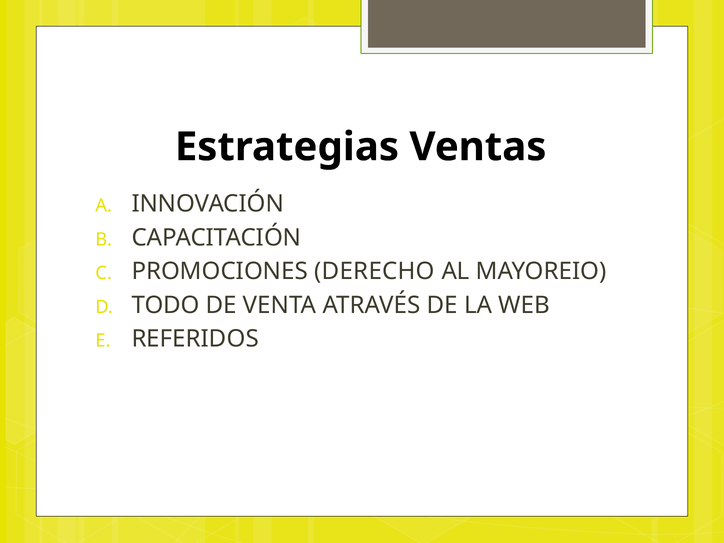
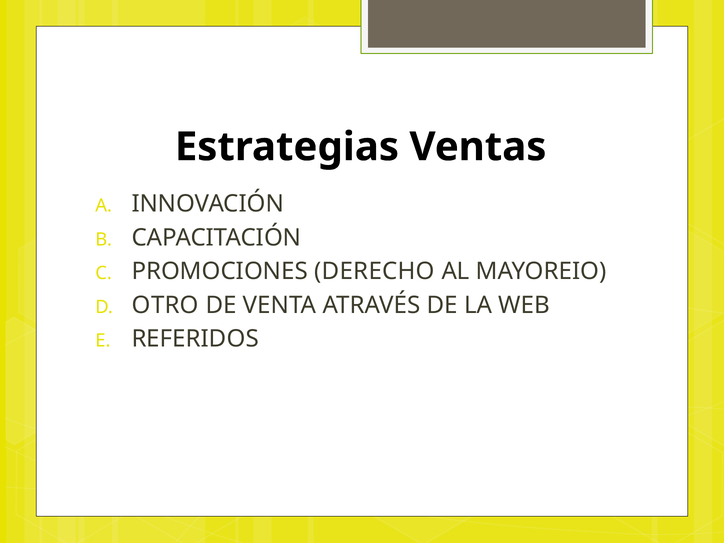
TODO: TODO -> OTRO
